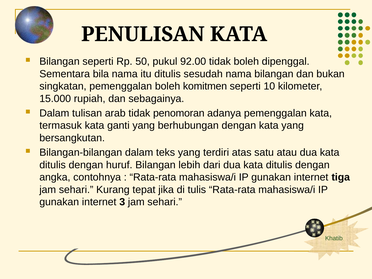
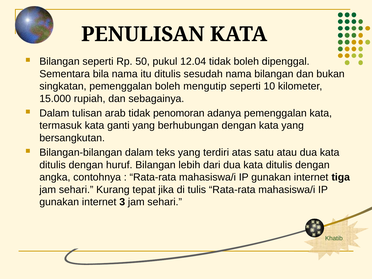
92.00: 92.00 -> 12.04
komitmen: komitmen -> mengutip
